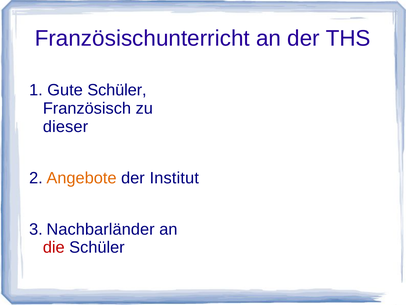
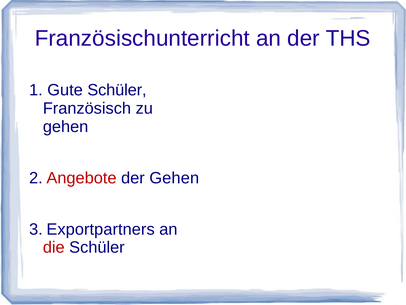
dieser at (66, 127): dieser -> gehen
Angebote colour: orange -> red
der Institut: Institut -> Gehen
Nachbarländer: Nachbarländer -> Exportpartners
